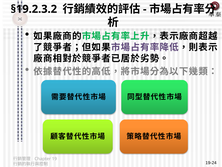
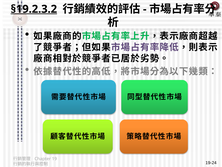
§19.2.3.2 underline: none -> present
